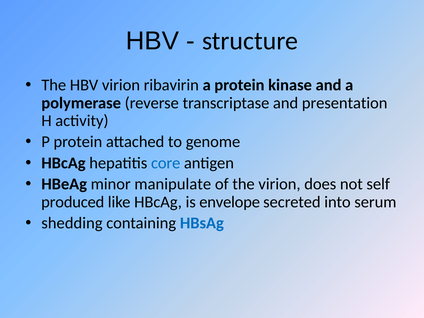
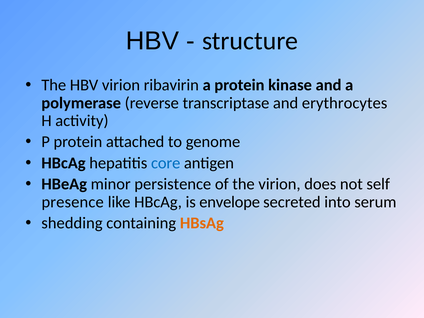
presentation: presentation -> erythrocytes
manipulate: manipulate -> persistence
produced: produced -> presence
HBsAg colour: blue -> orange
